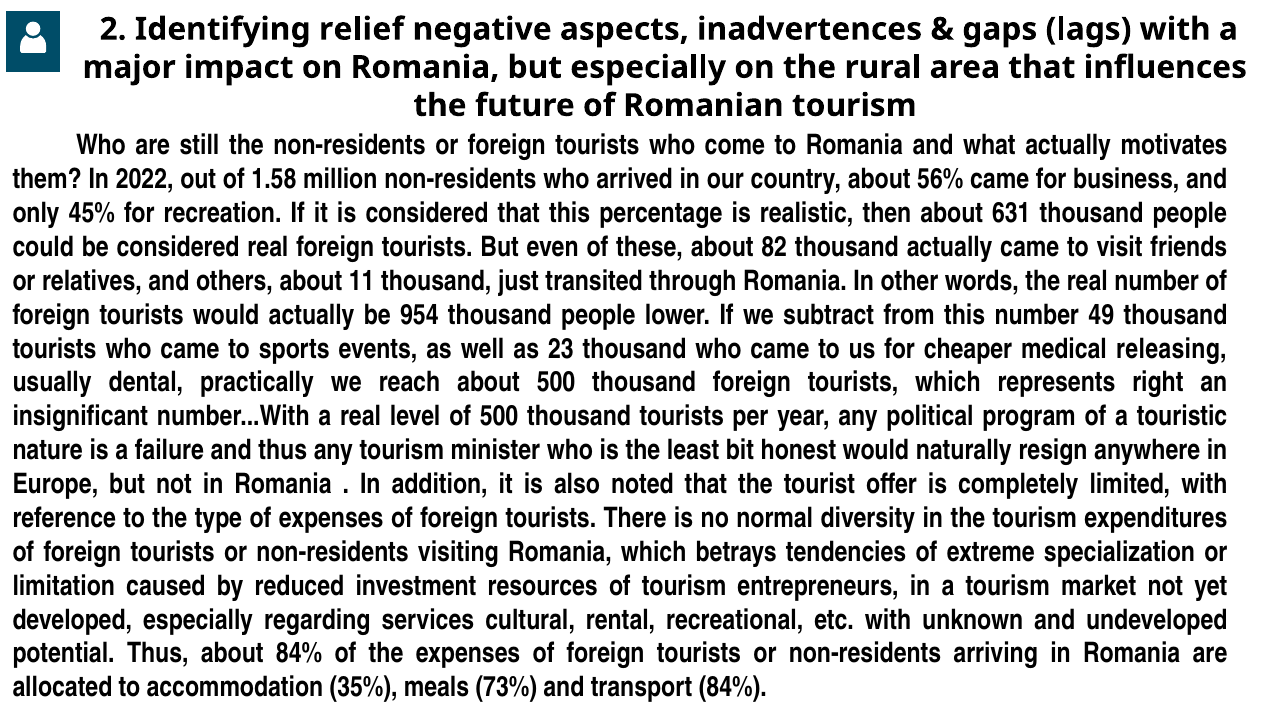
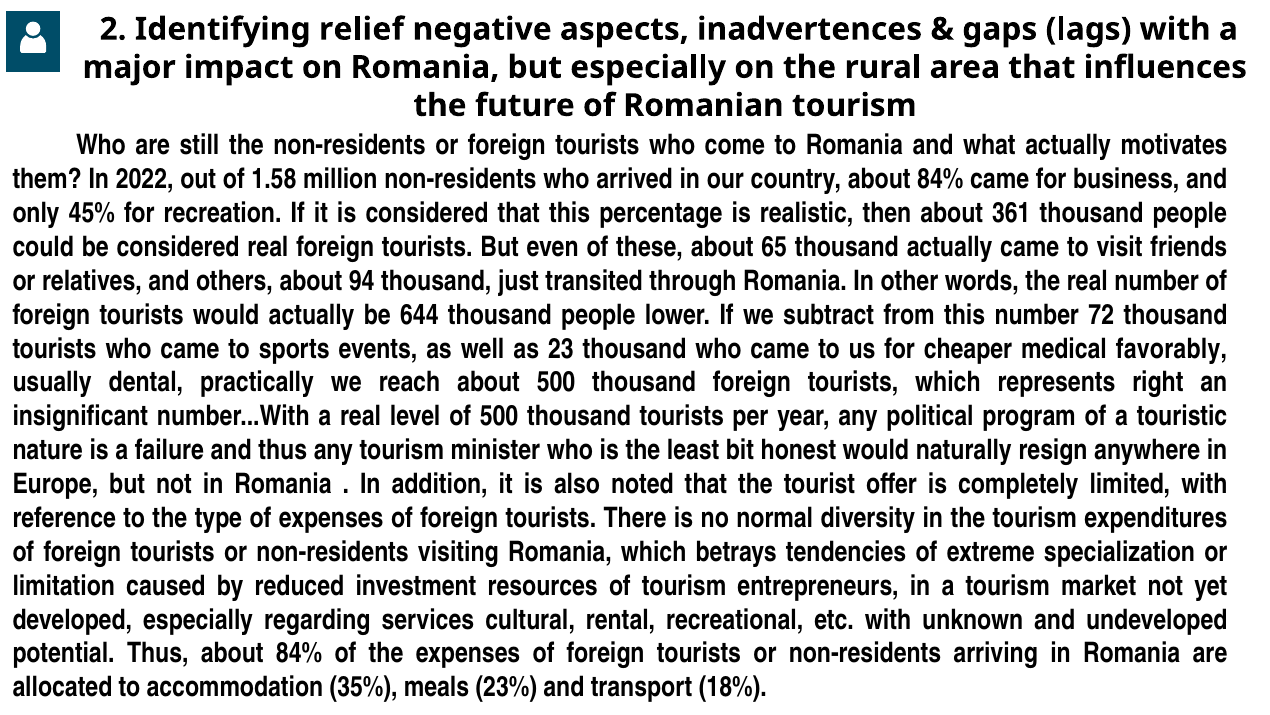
country about 56%: 56% -> 84%
631: 631 -> 361
82: 82 -> 65
11: 11 -> 94
954: 954 -> 644
49: 49 -> 72
releasing: releasing -> favorably
73%: 73% -> 23%
transport 84%: 84% -> 18%
